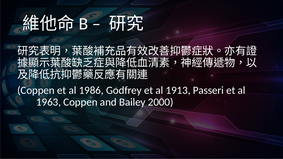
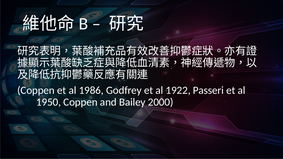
1913: 1913 -> 1922
1963: 1963 -> 1950
